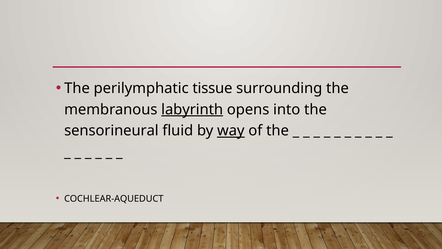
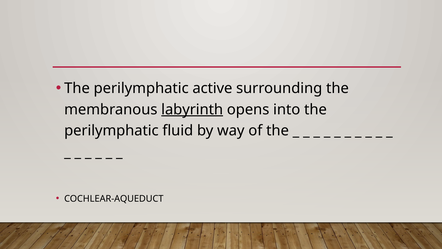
tissue: tissue -> active
sensorineural at (111, 131): sensorineural -> perilymphatic
way underline: present -> none
